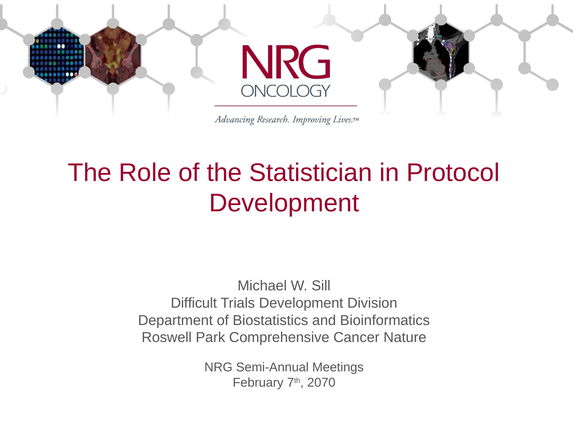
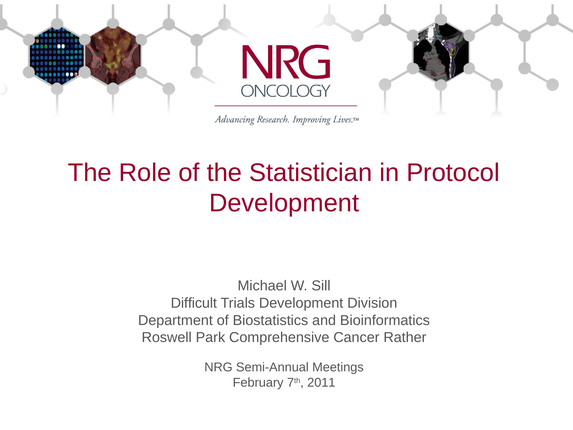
Nature: Nature -> Rather
2070: 2070 -> 2011
